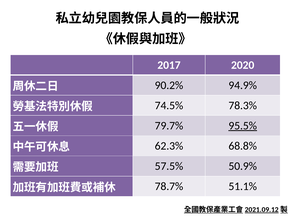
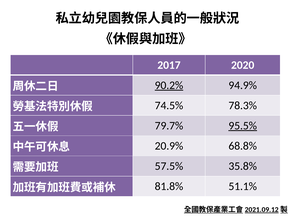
90.2% underline: none -> present
62.3%: 62.3% -> 20.9%
50.9%: 50.9% -> 35.8%
78.7%: 78.7% -> 81.8%
